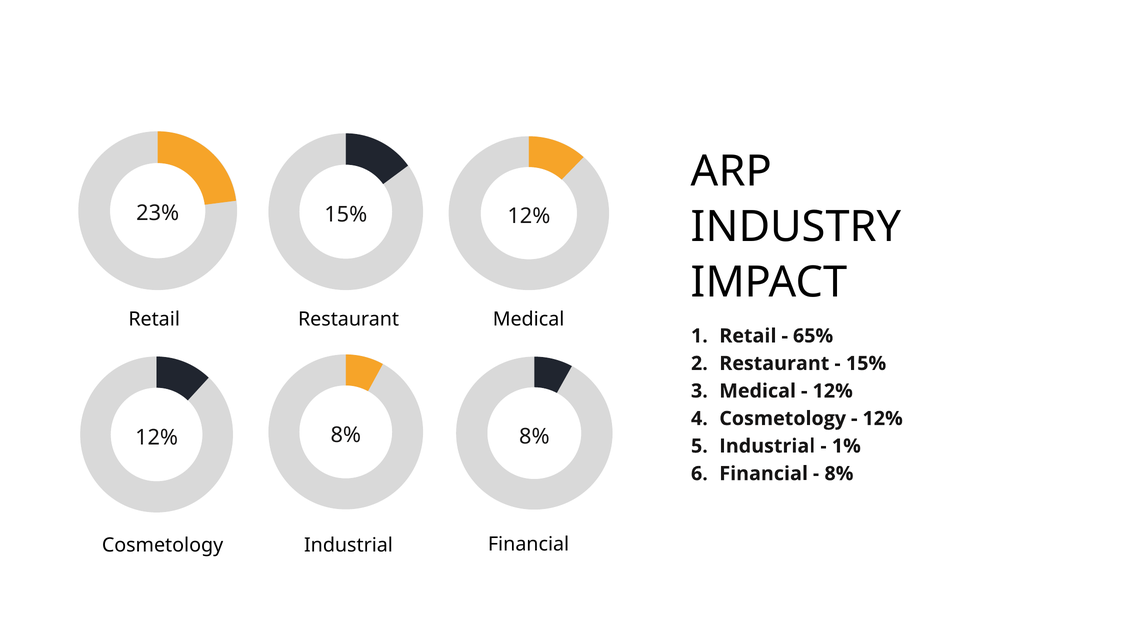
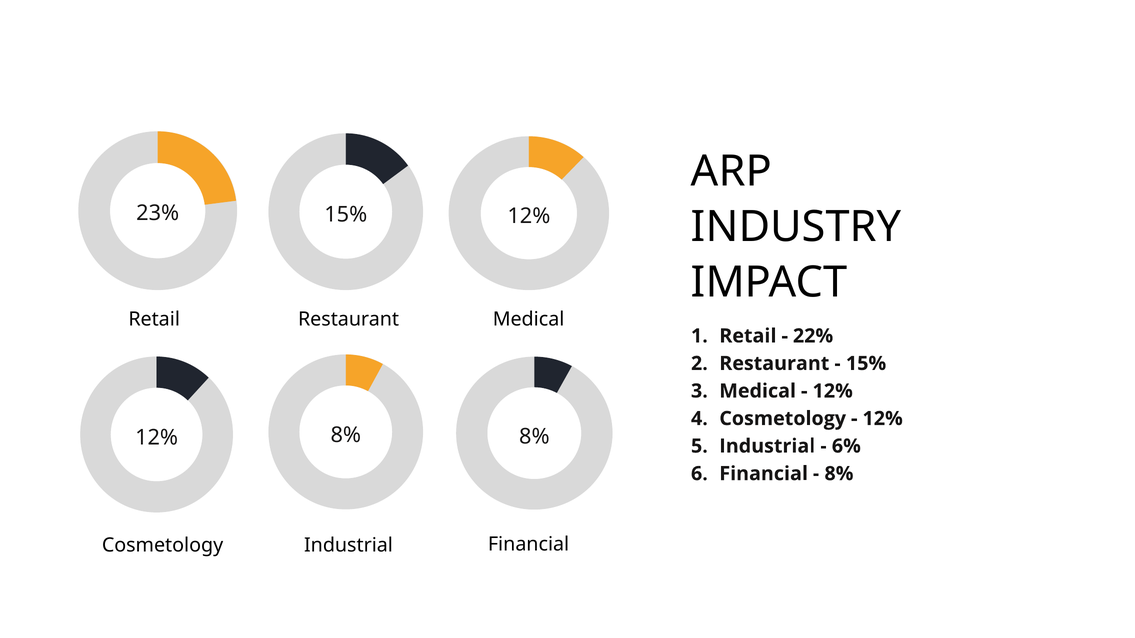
65%: 65% -> 22%
1%: 1% -> 6%
